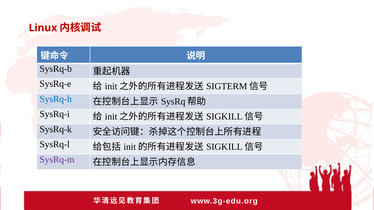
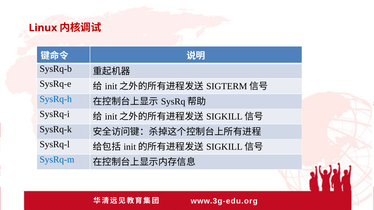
SysRq-m colour: purple -> blue
